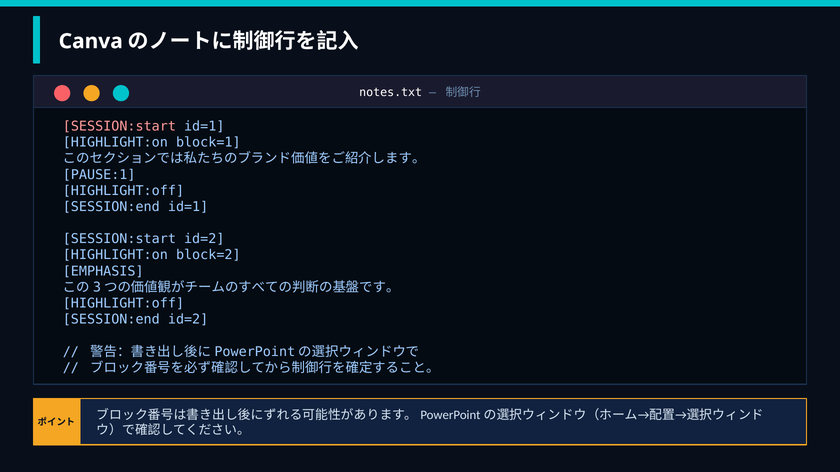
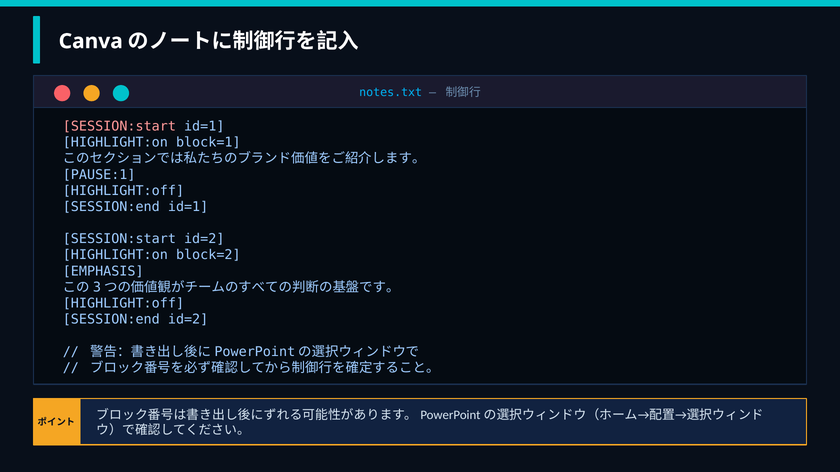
notes.txt colour: white -> light blue
